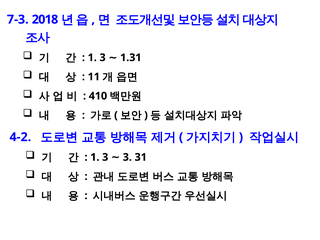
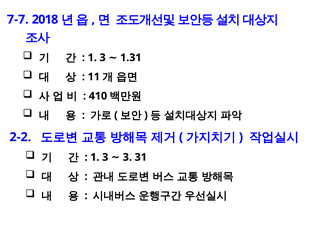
7-3: 7-3 -> 7-7
4-2: 4-2 -> 2-2
